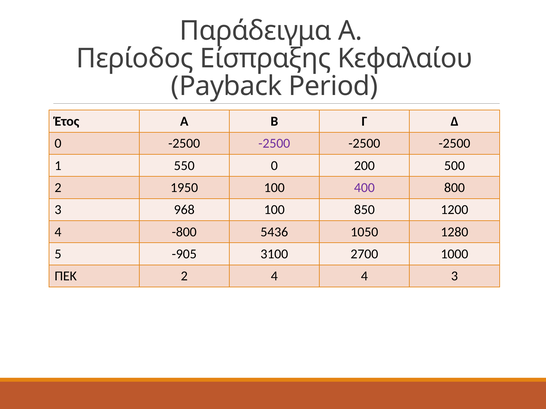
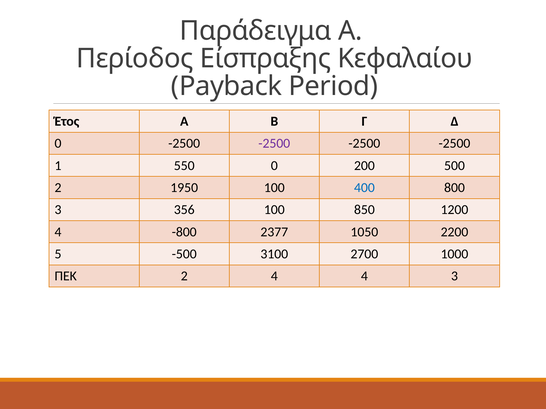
400 colour: purple -> blue
968: 968 -> 356
5436: 5436 -> 2377
1280: 1280 -> 2200
-905: -905 -> -500
